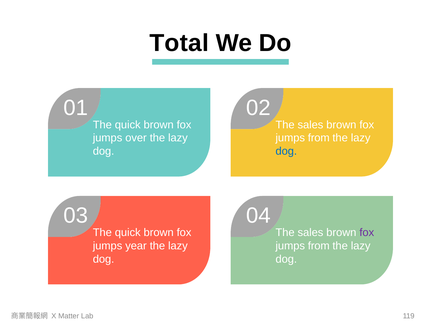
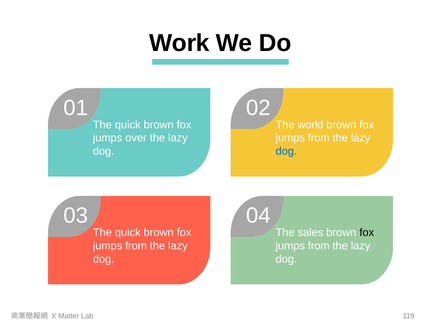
Total: Total -> Work
sales at (310, 125): sales -> world
fox at (367, 232) colour: purple -> black
year at (136, 246): year -> from
